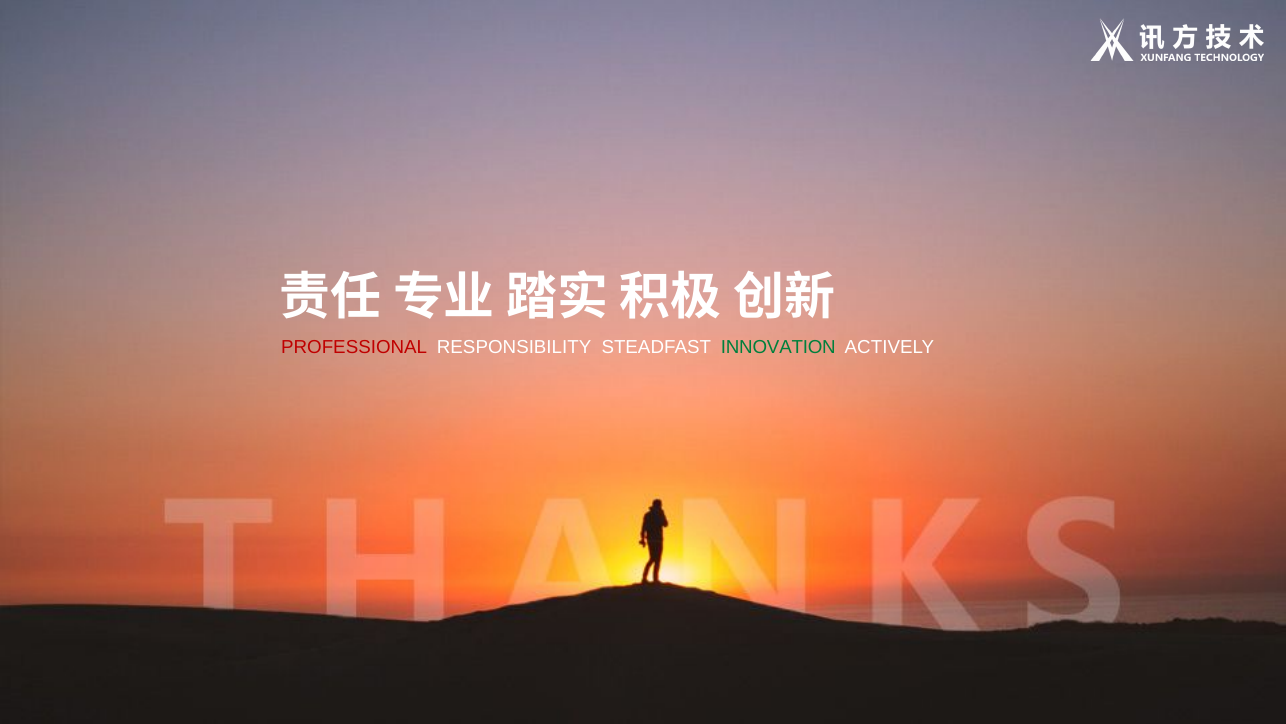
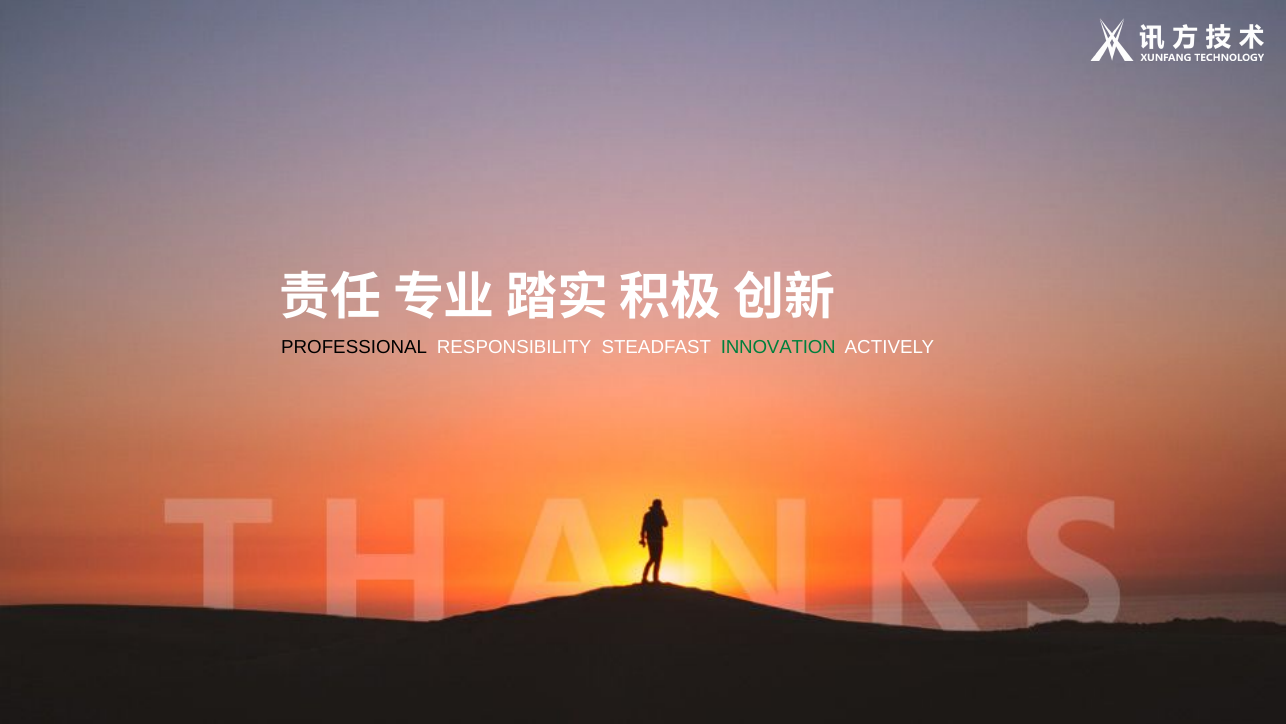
PROFESSIONAL colour: red -> black
